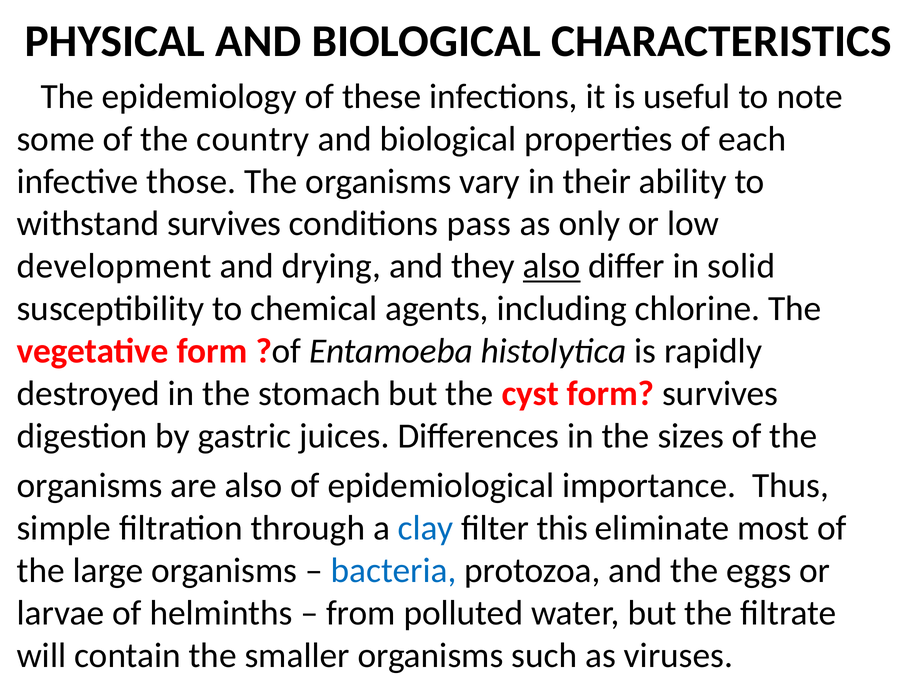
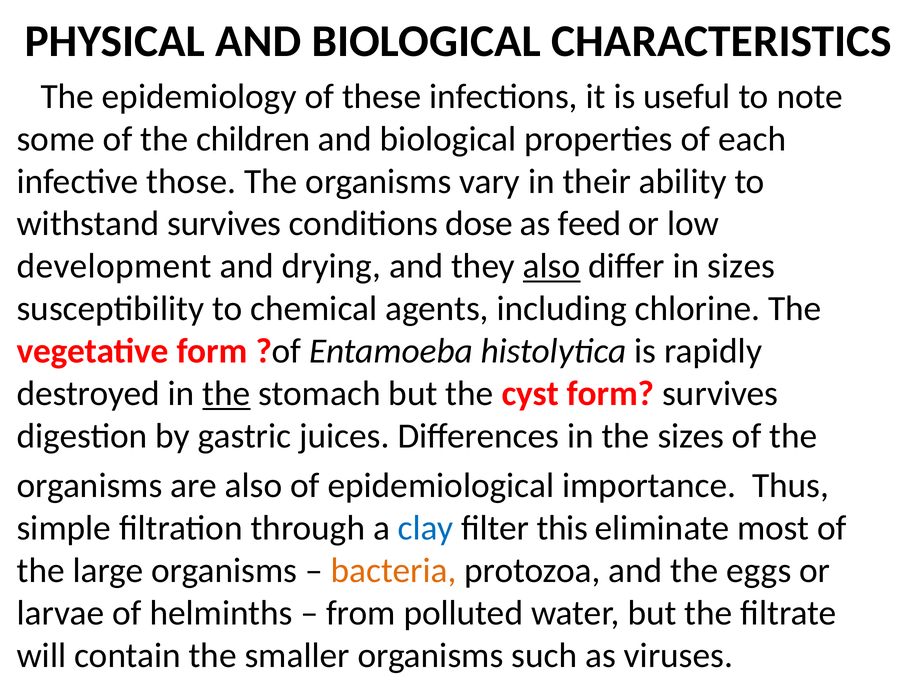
country: country -> children
pass: pass -> dose
only: only -> feed
in solid: solid -> sizes
the at (226, 394) underline: none -> present
bacteria colour: blue -> orange
